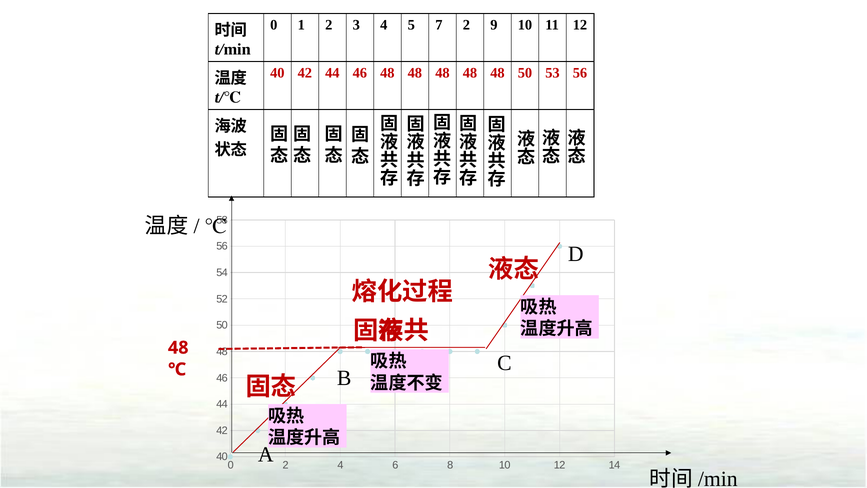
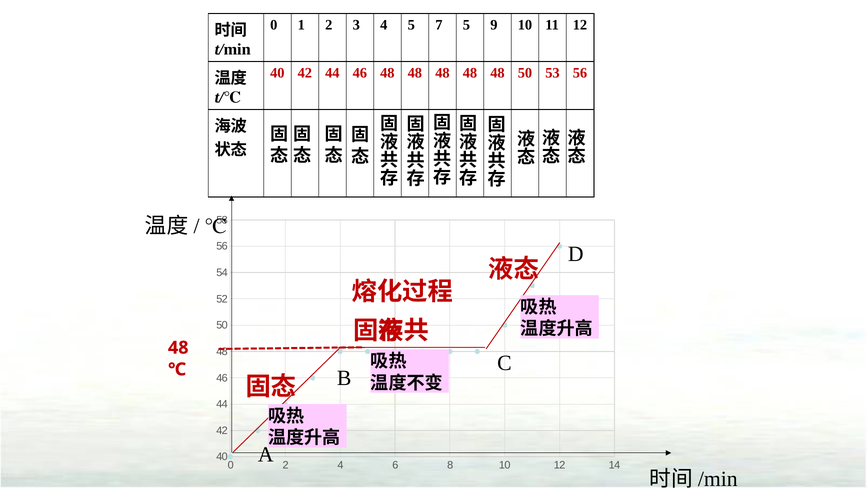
7 2: 2 -> 5
